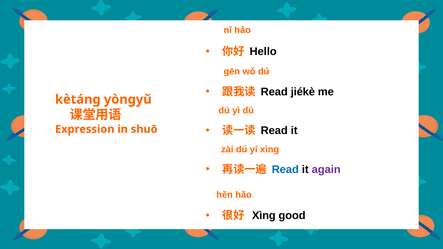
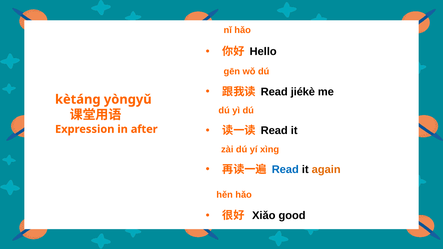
shuō: shuō -> after
again colour: purple -> orange
Xìng at (264, 216): Xìng -> Xiǎo
